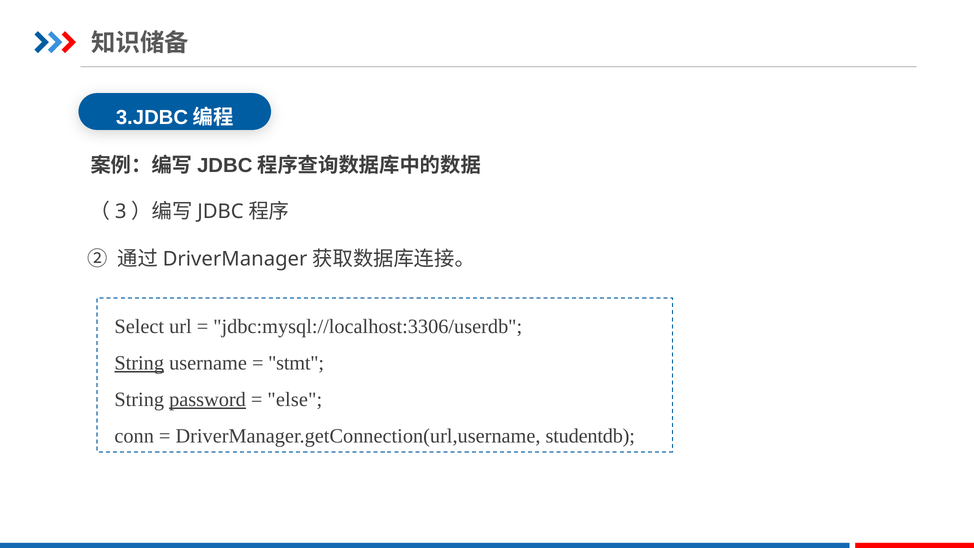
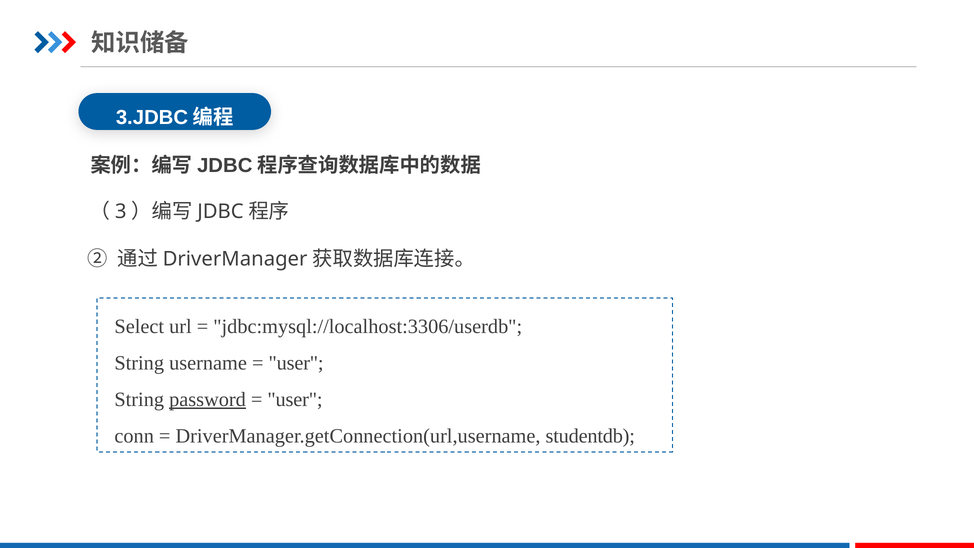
String at (139, 363) underline: present -> none
stmt at (296, 363): stmt -> user
else at (295, 400): else -> user
